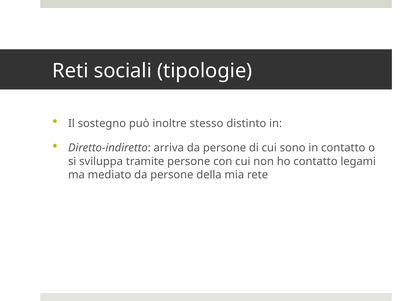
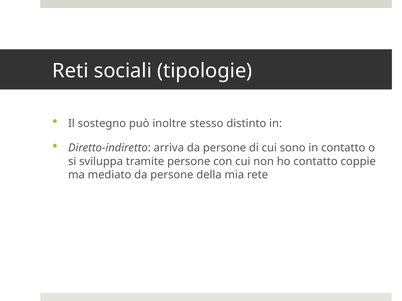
legami: legami -> coppie
